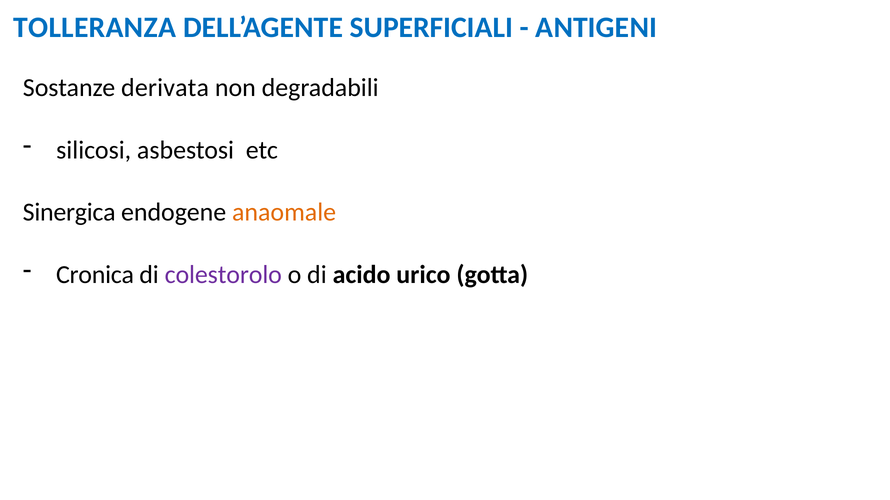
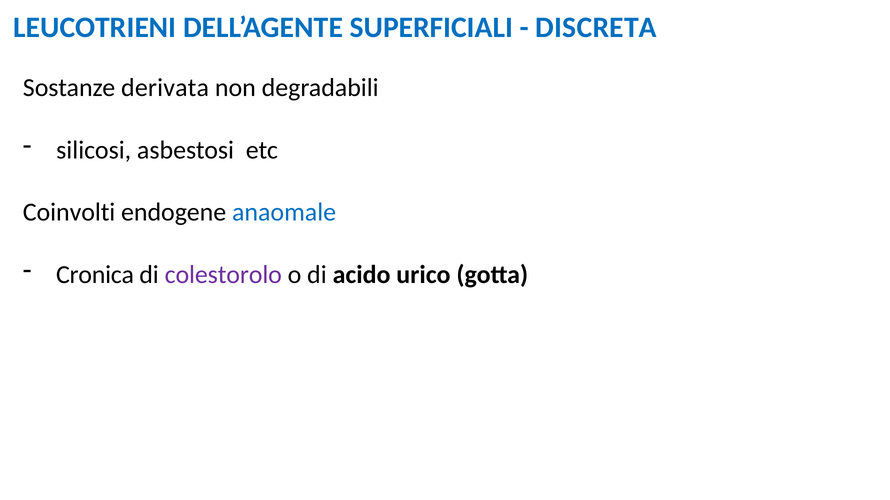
TOLLERANZA: TOLLERANZA -> LEUCOTRIENI
ANTIGENI: ANTIGENI -> DISCRETA
Sinergica: Sinergica -> Coinvolti
anaomale colour: orange -> blue
